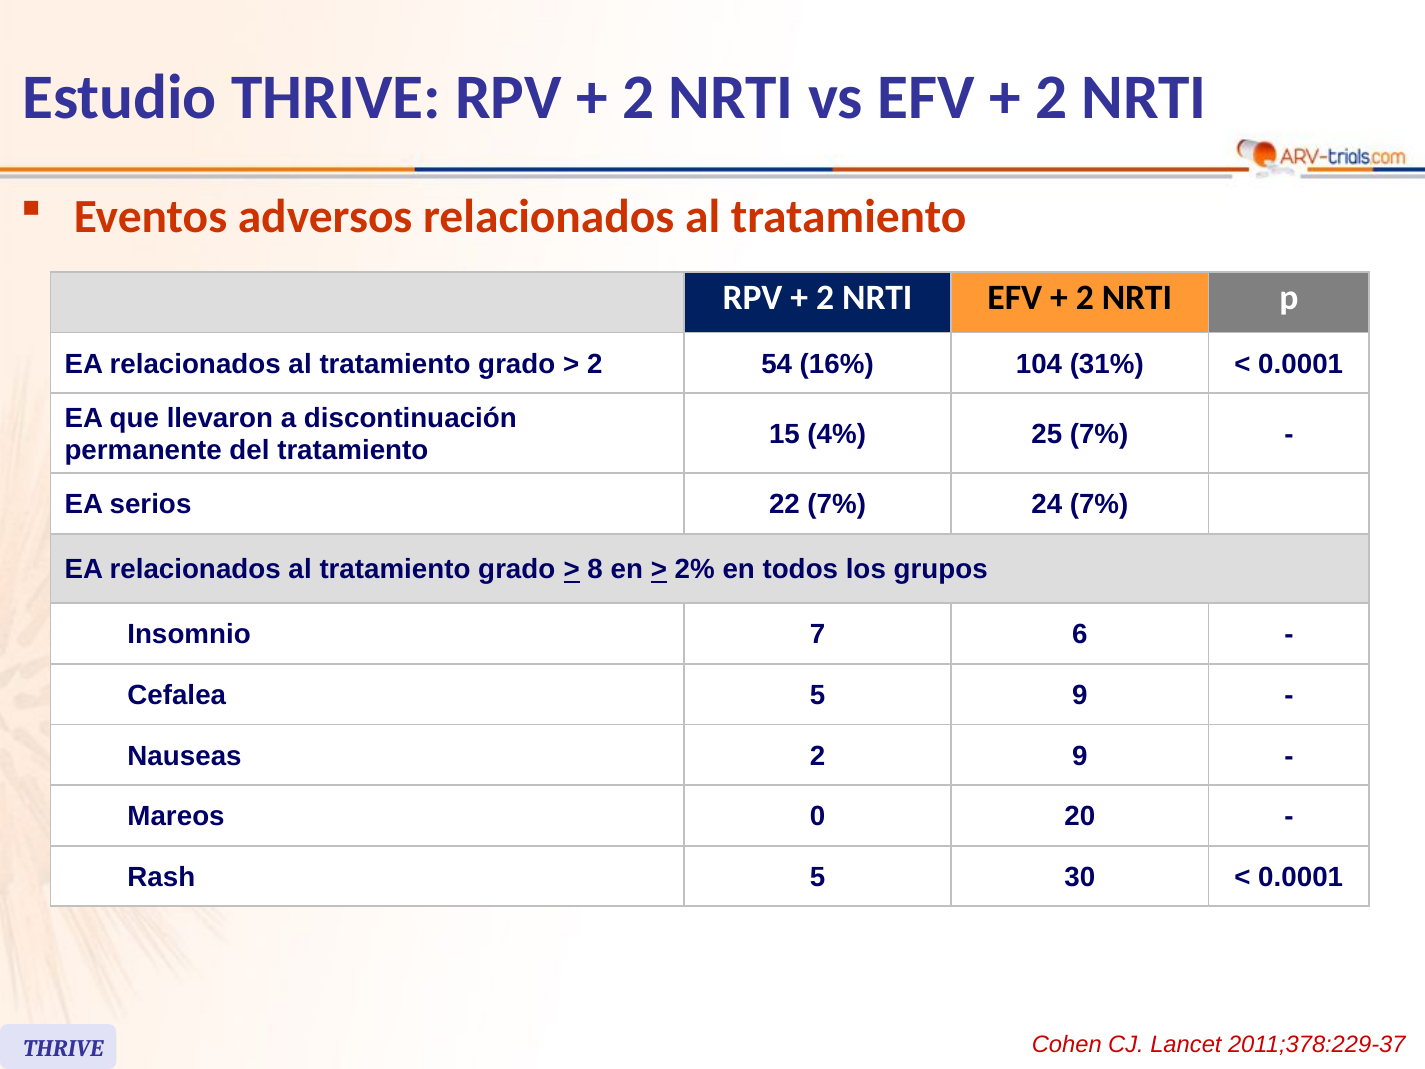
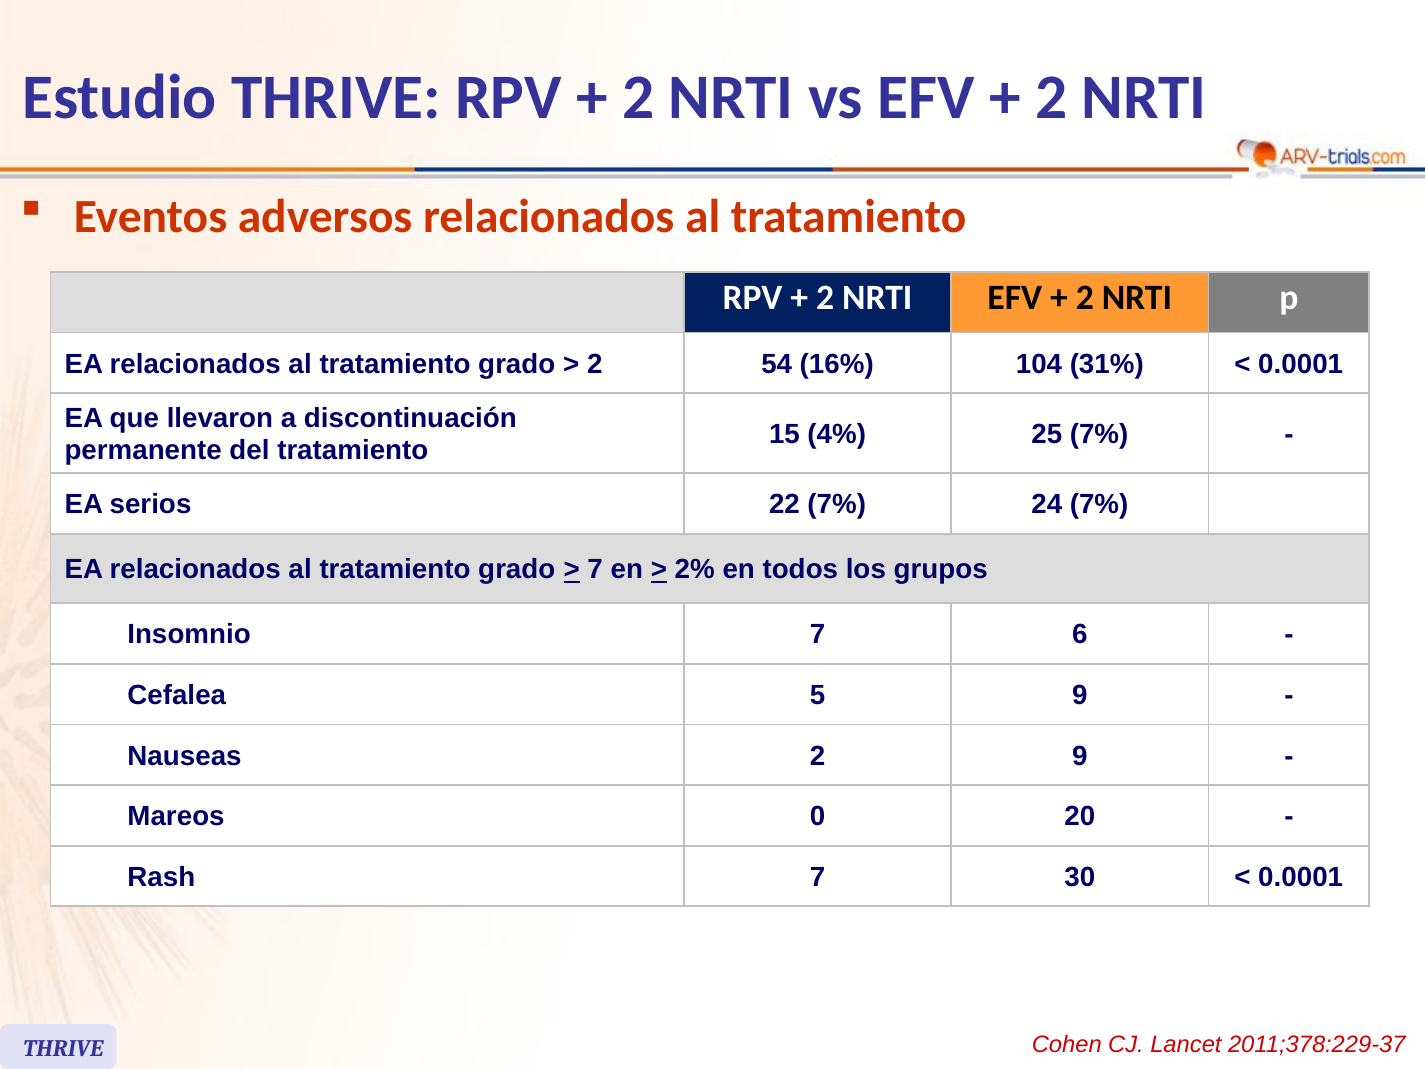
8 at (595, 570): 8 -> 7
Rash 5: 5 -> 7
